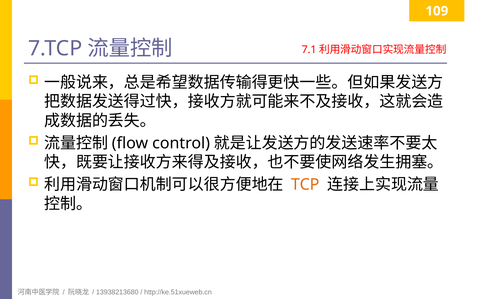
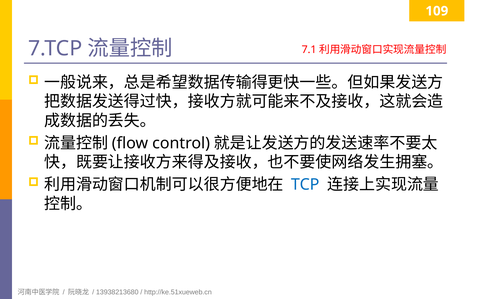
TCP colour: orange -> blue
